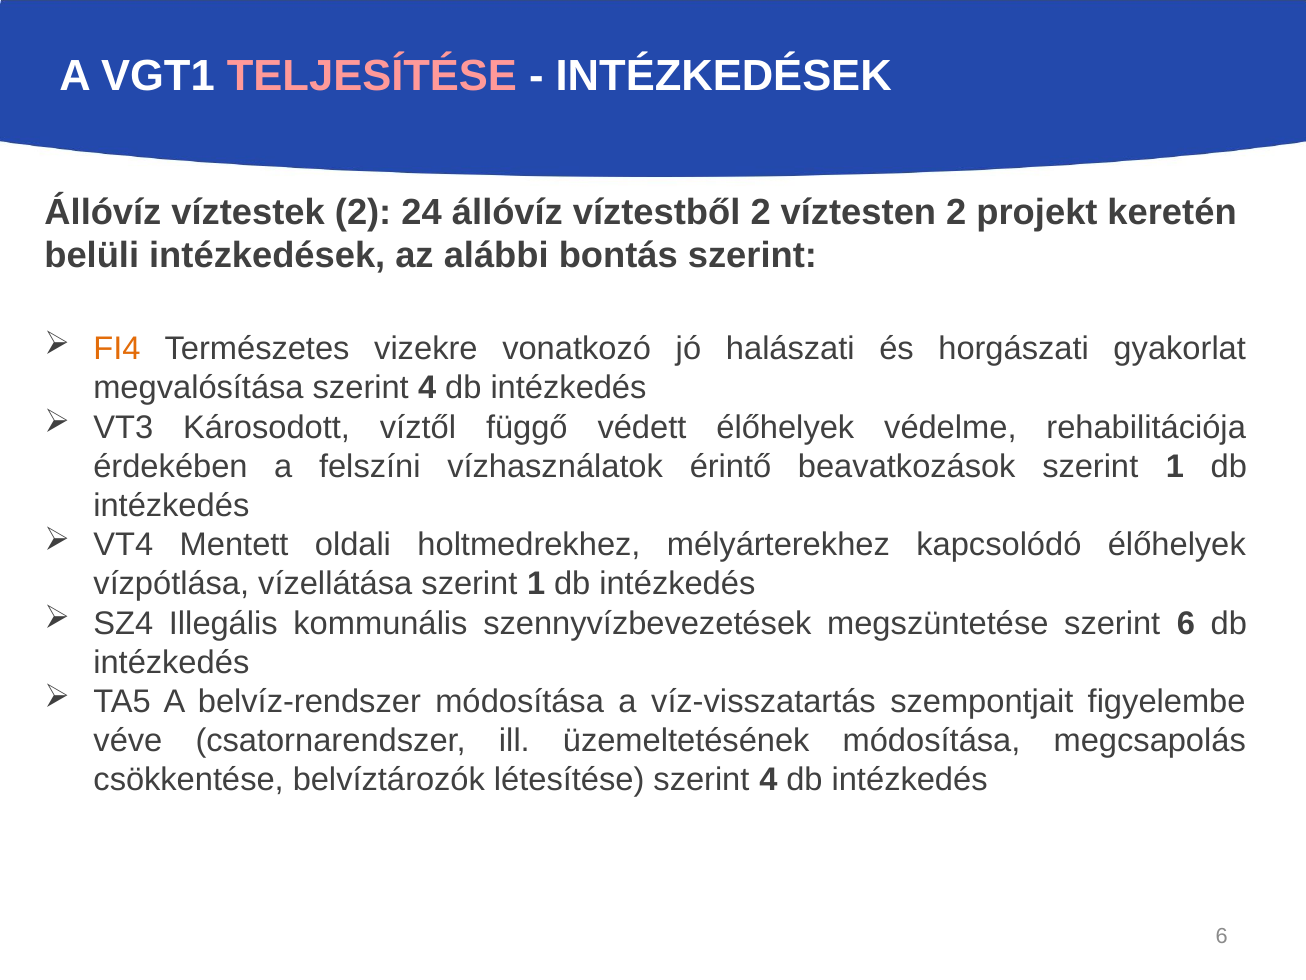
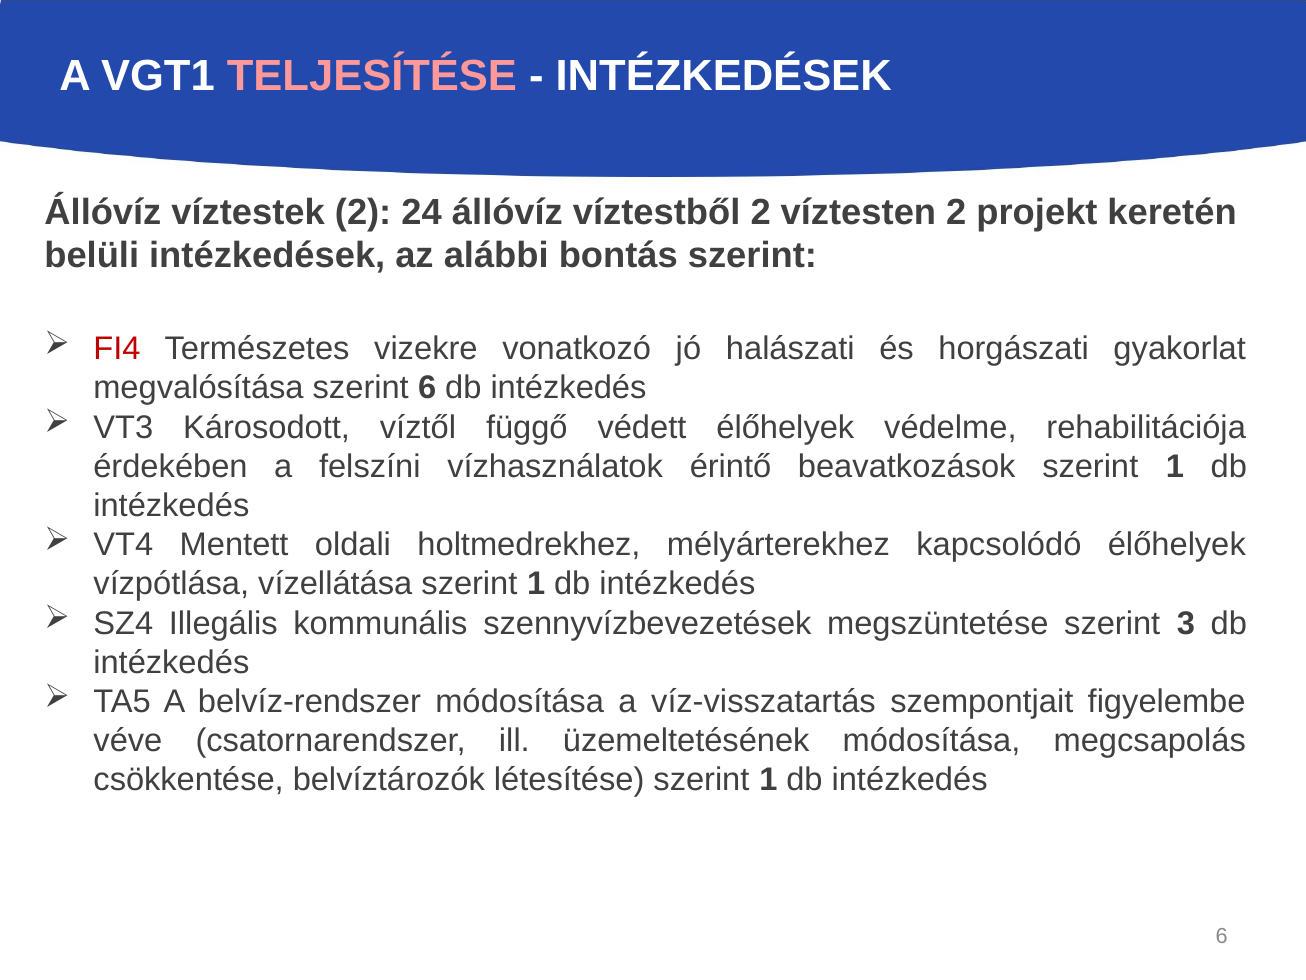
FI4 colour: orange -> red
megvalósítása szerint 4: 4 -> 6
szerint 6: 6 -> 3
létesítése szerint 4: 4 -> 1
